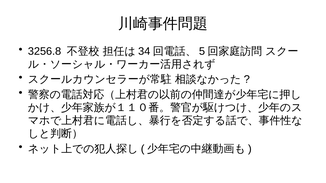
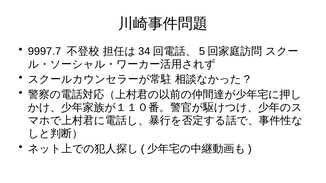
3256.8: 3256.8 -> 9997.7
